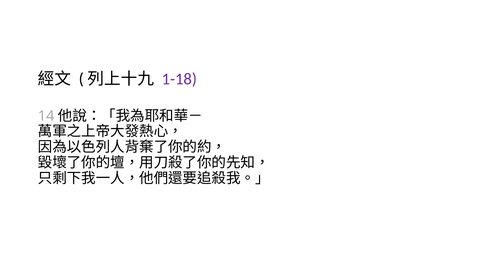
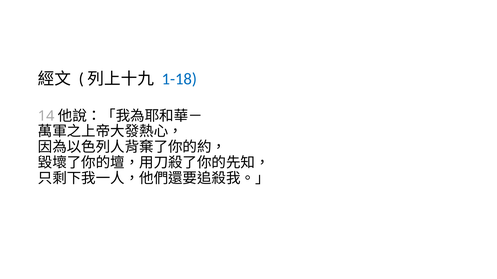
1-18 colour: purple -> blue
